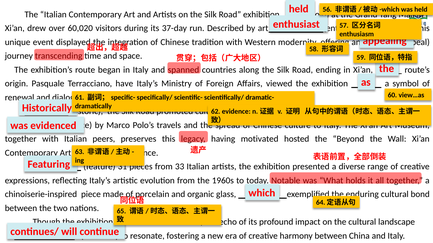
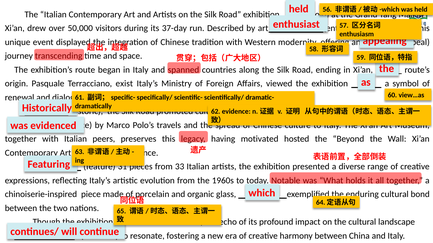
60,020: 60,020 -> 50,000
have: have -> exist
